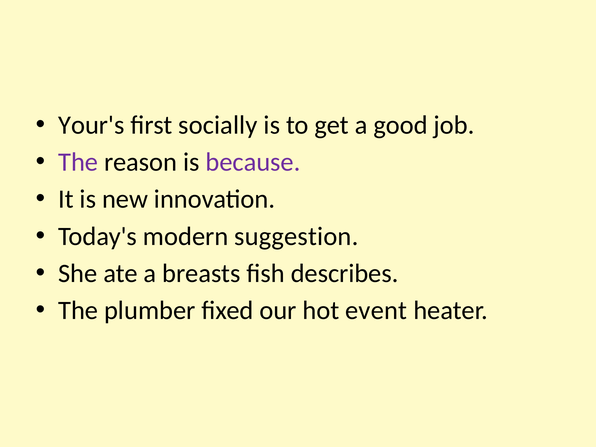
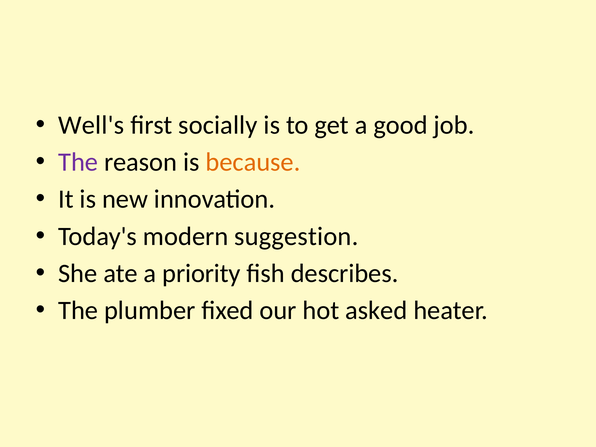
Your's: Your's -> Well's
because colour: purple -> orange
breasts: breasts -> priority
event: event -> asked
